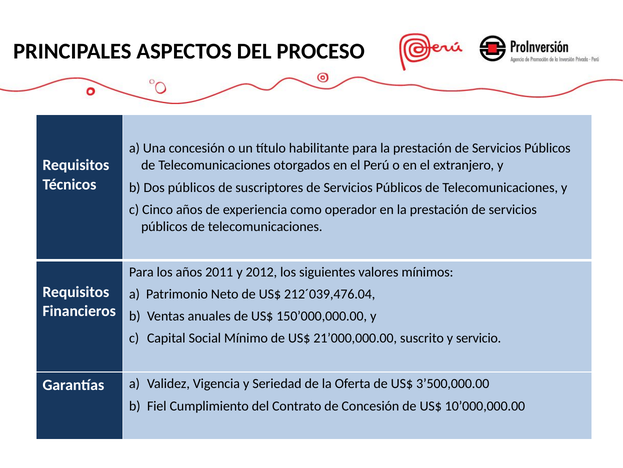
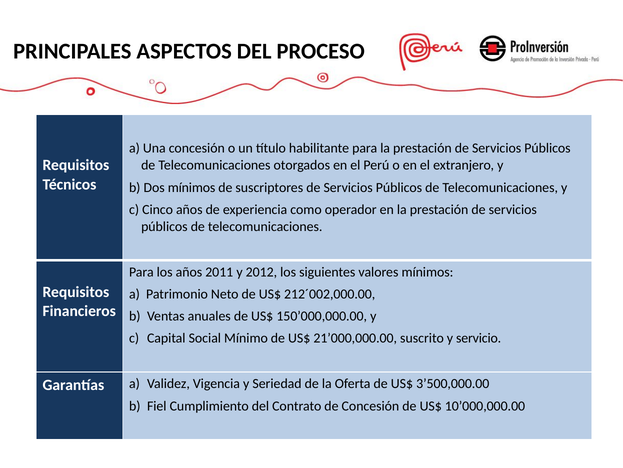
Dos públicos: públicos -> mínimos
212´039,476.04: 212´039,476.04 -> 212´002,000.00
